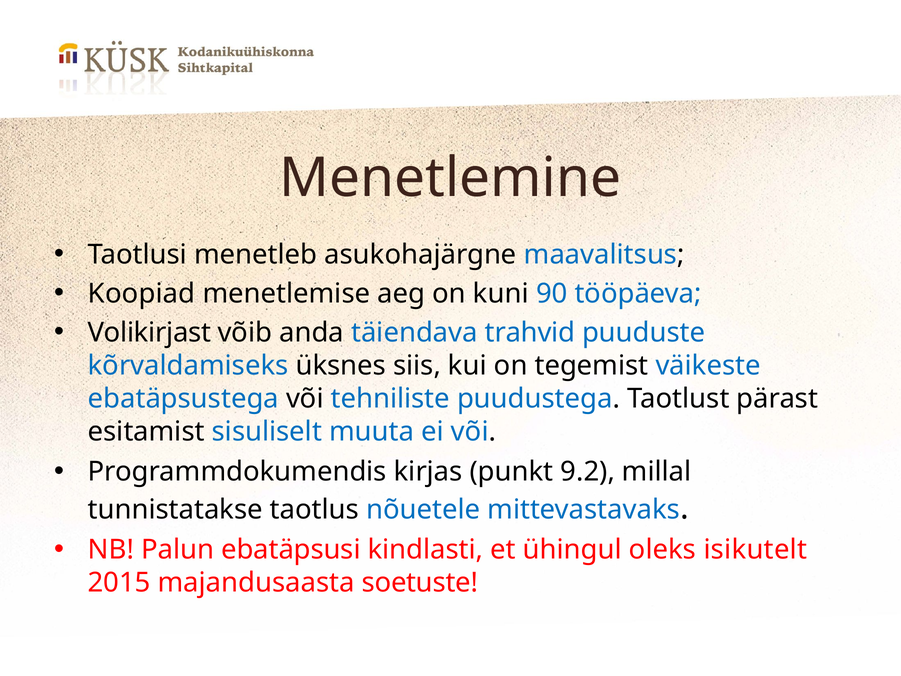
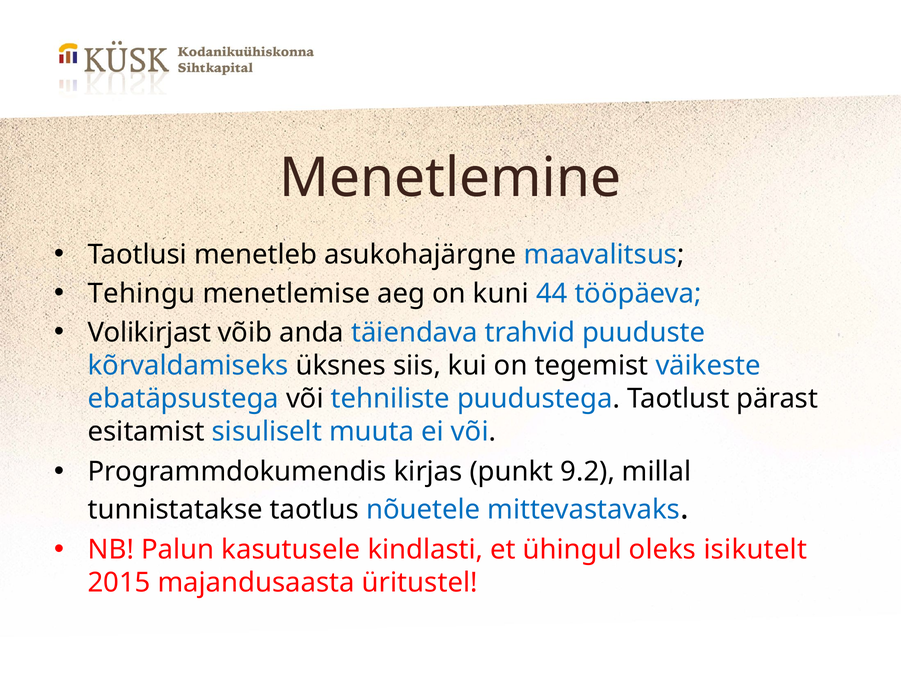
Koopiad: Koopiad -> Tehingu
90: 90 -> 44
ebatäpsusi: ebatäpsusi -> kasutusele
soetuste: soetuste -> üritustel
